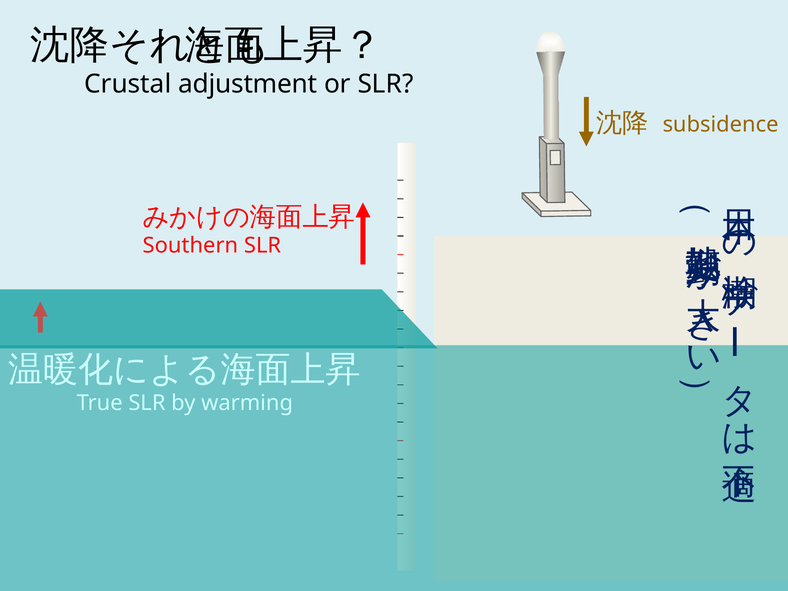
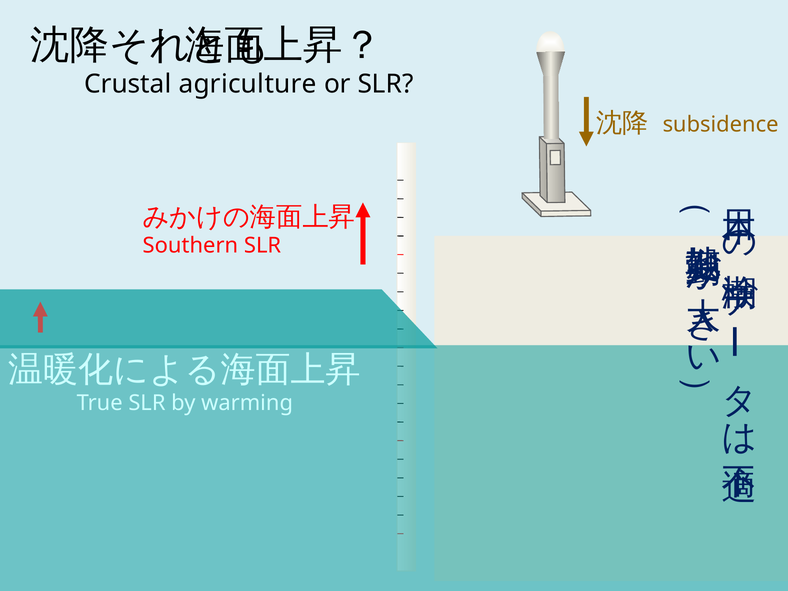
adjustment: adjustment -> agriculture
